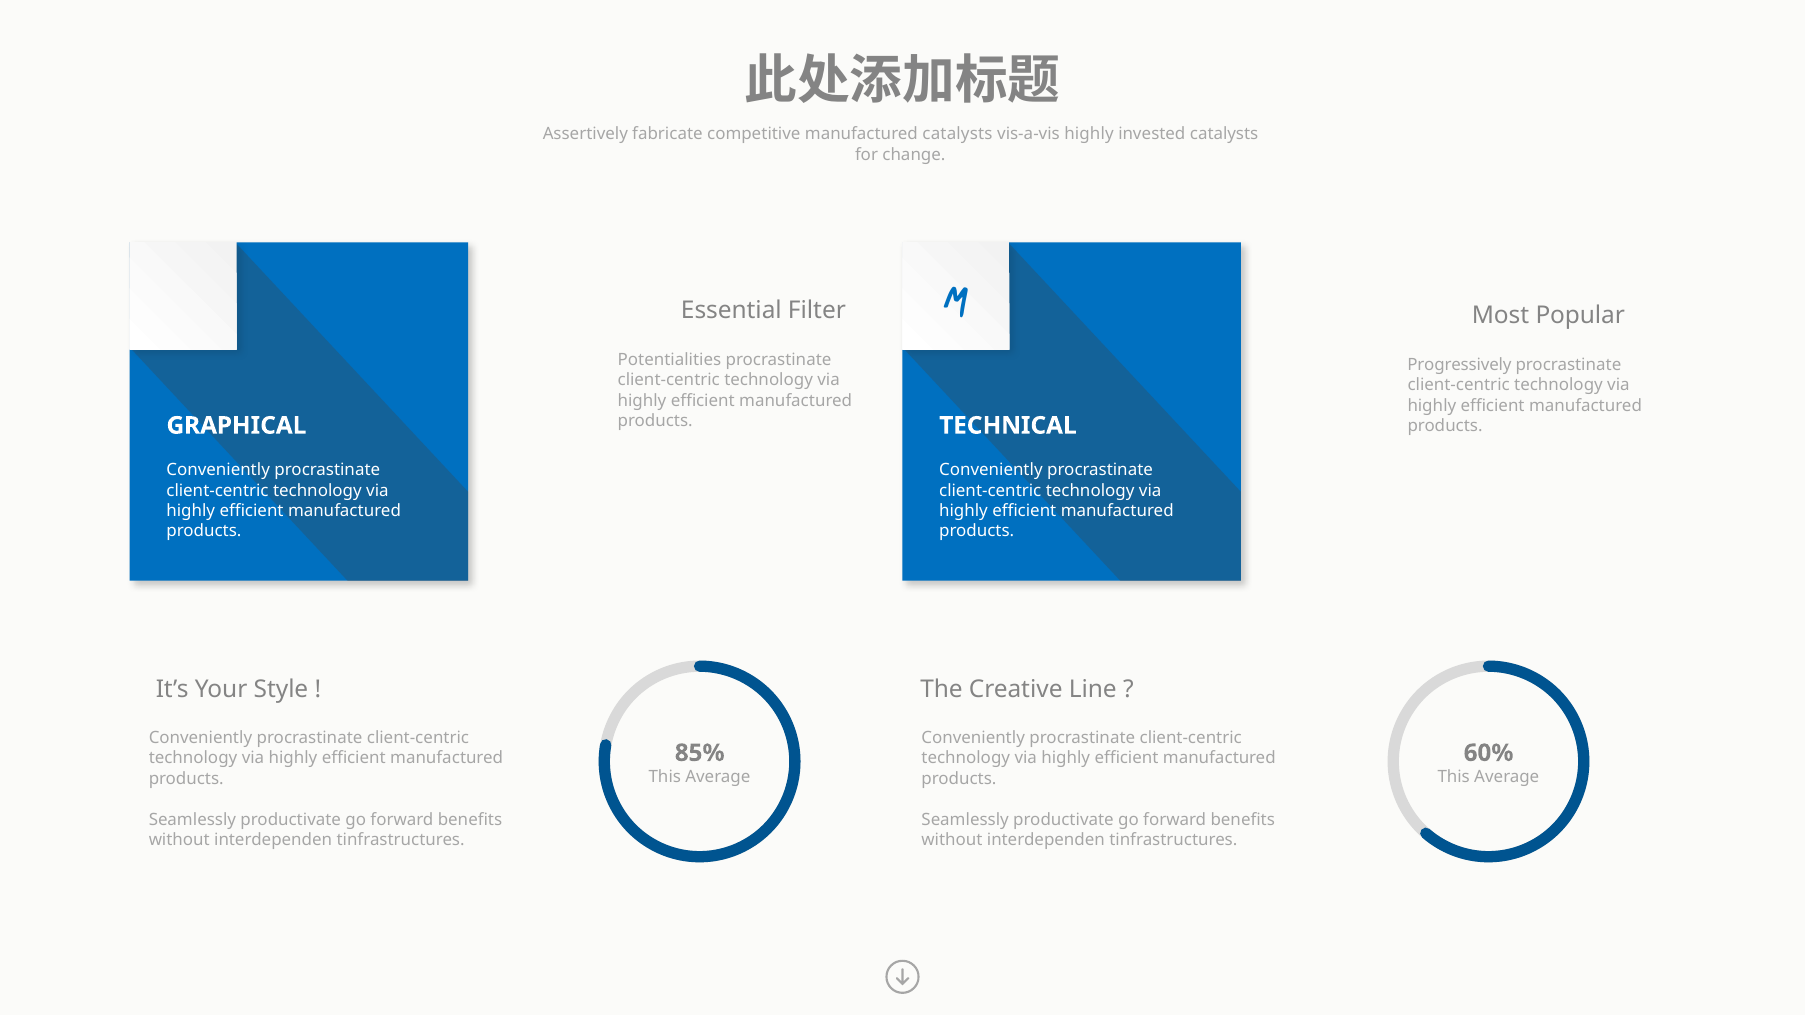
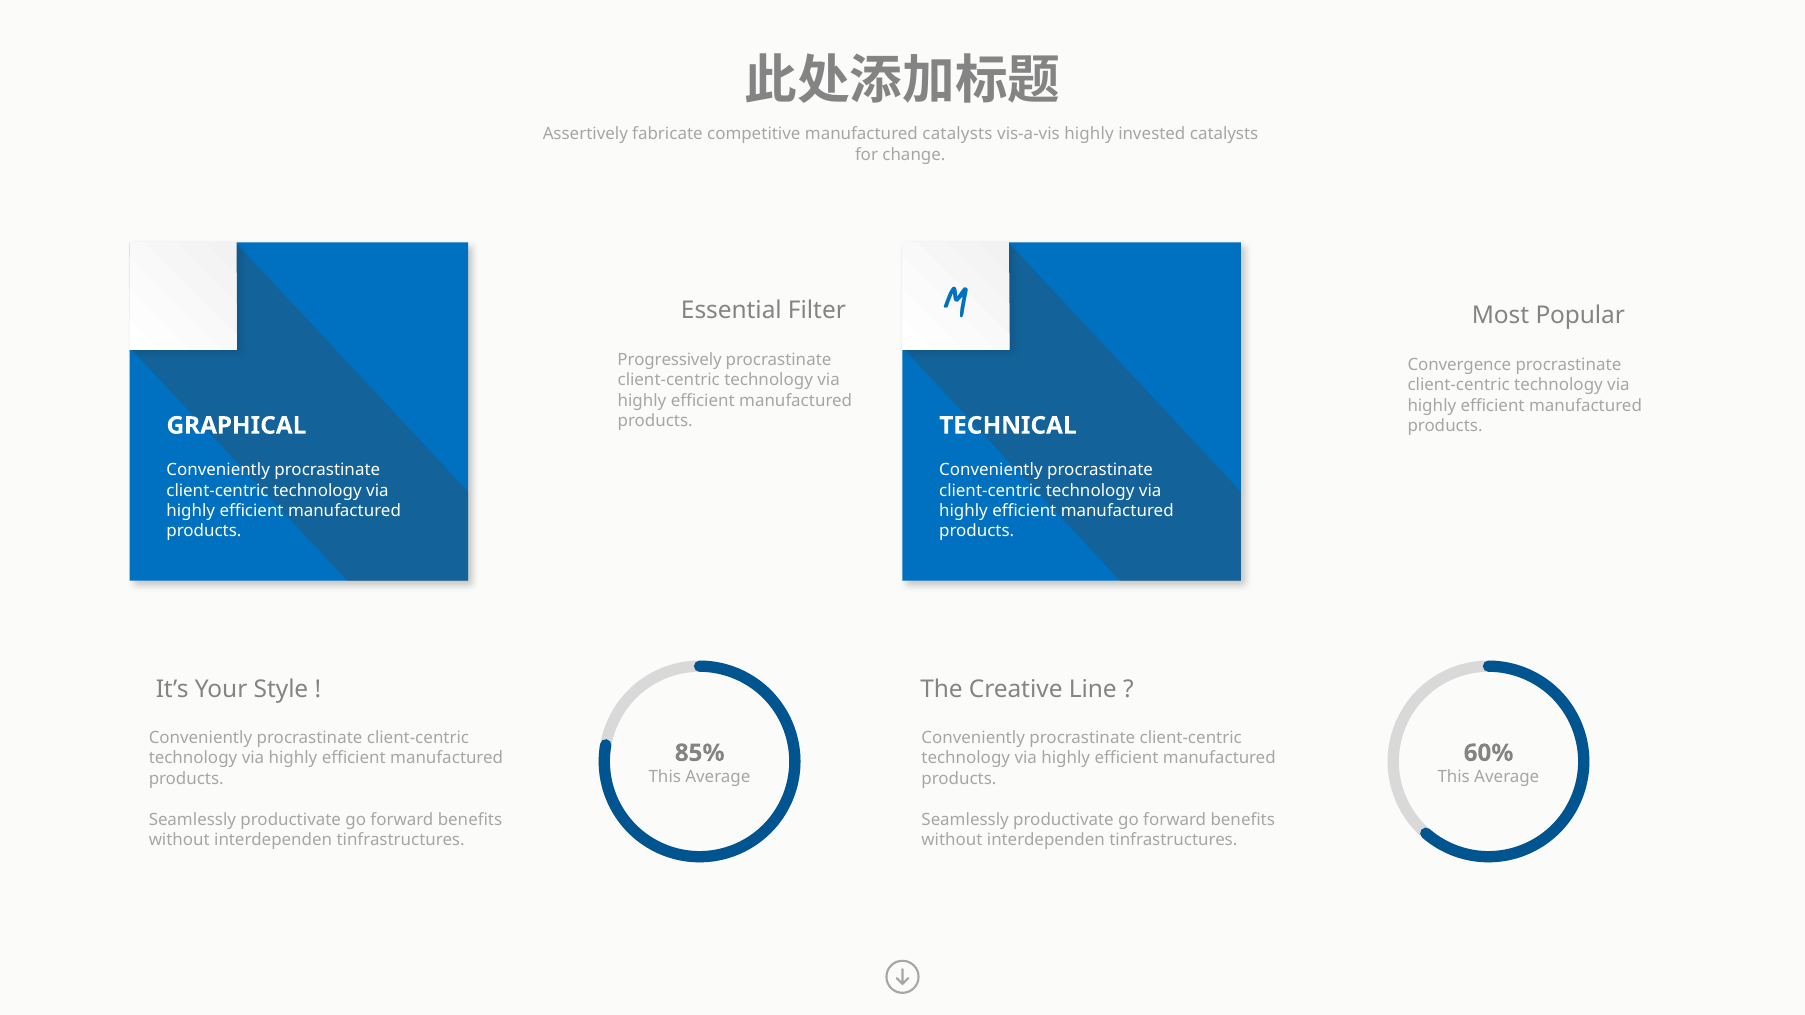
Potentialities: Potentialities -> Progressively
Progressively: Progressively -> Convergence
